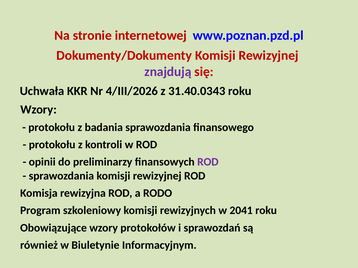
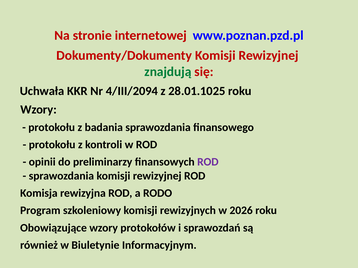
znajdują colour: purple -> green
4/III/2026: 4/III/2026 -> 4/III/2094
31.40.0343: 31.40.0343 -> 28.01.1025
2041: 2041 -> 2026
